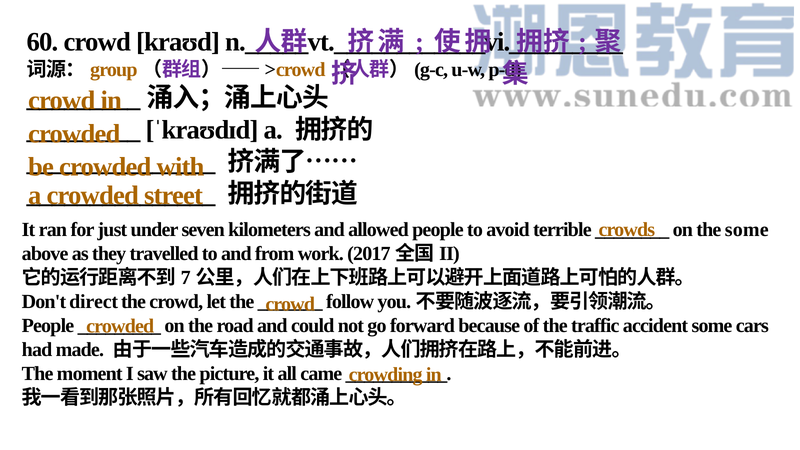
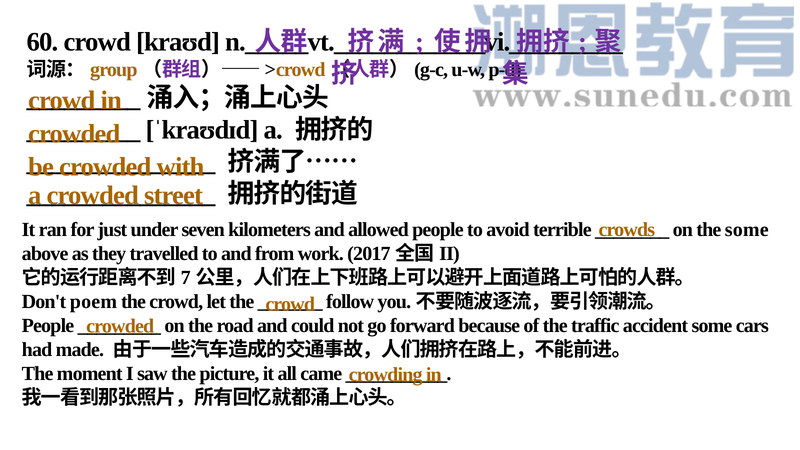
direct: direct -> poem
